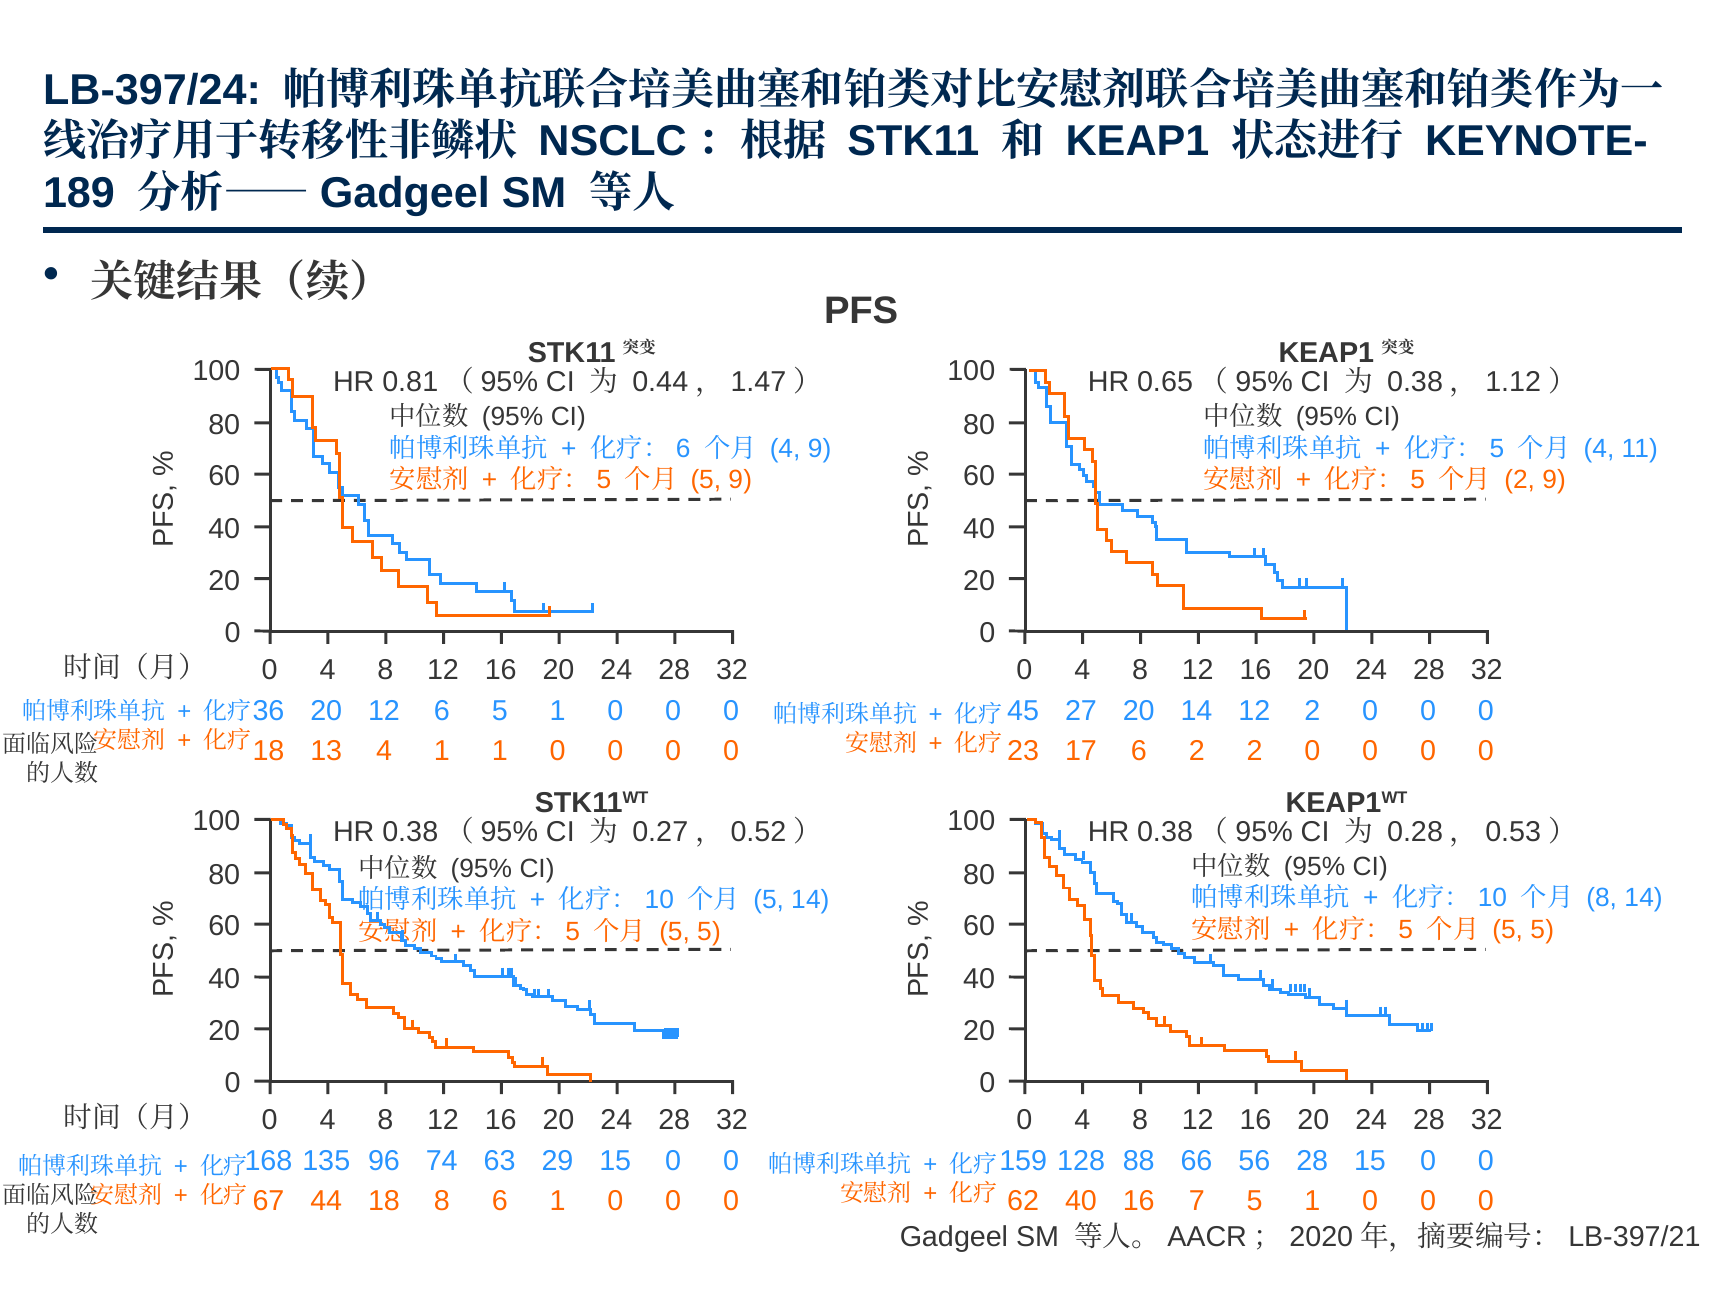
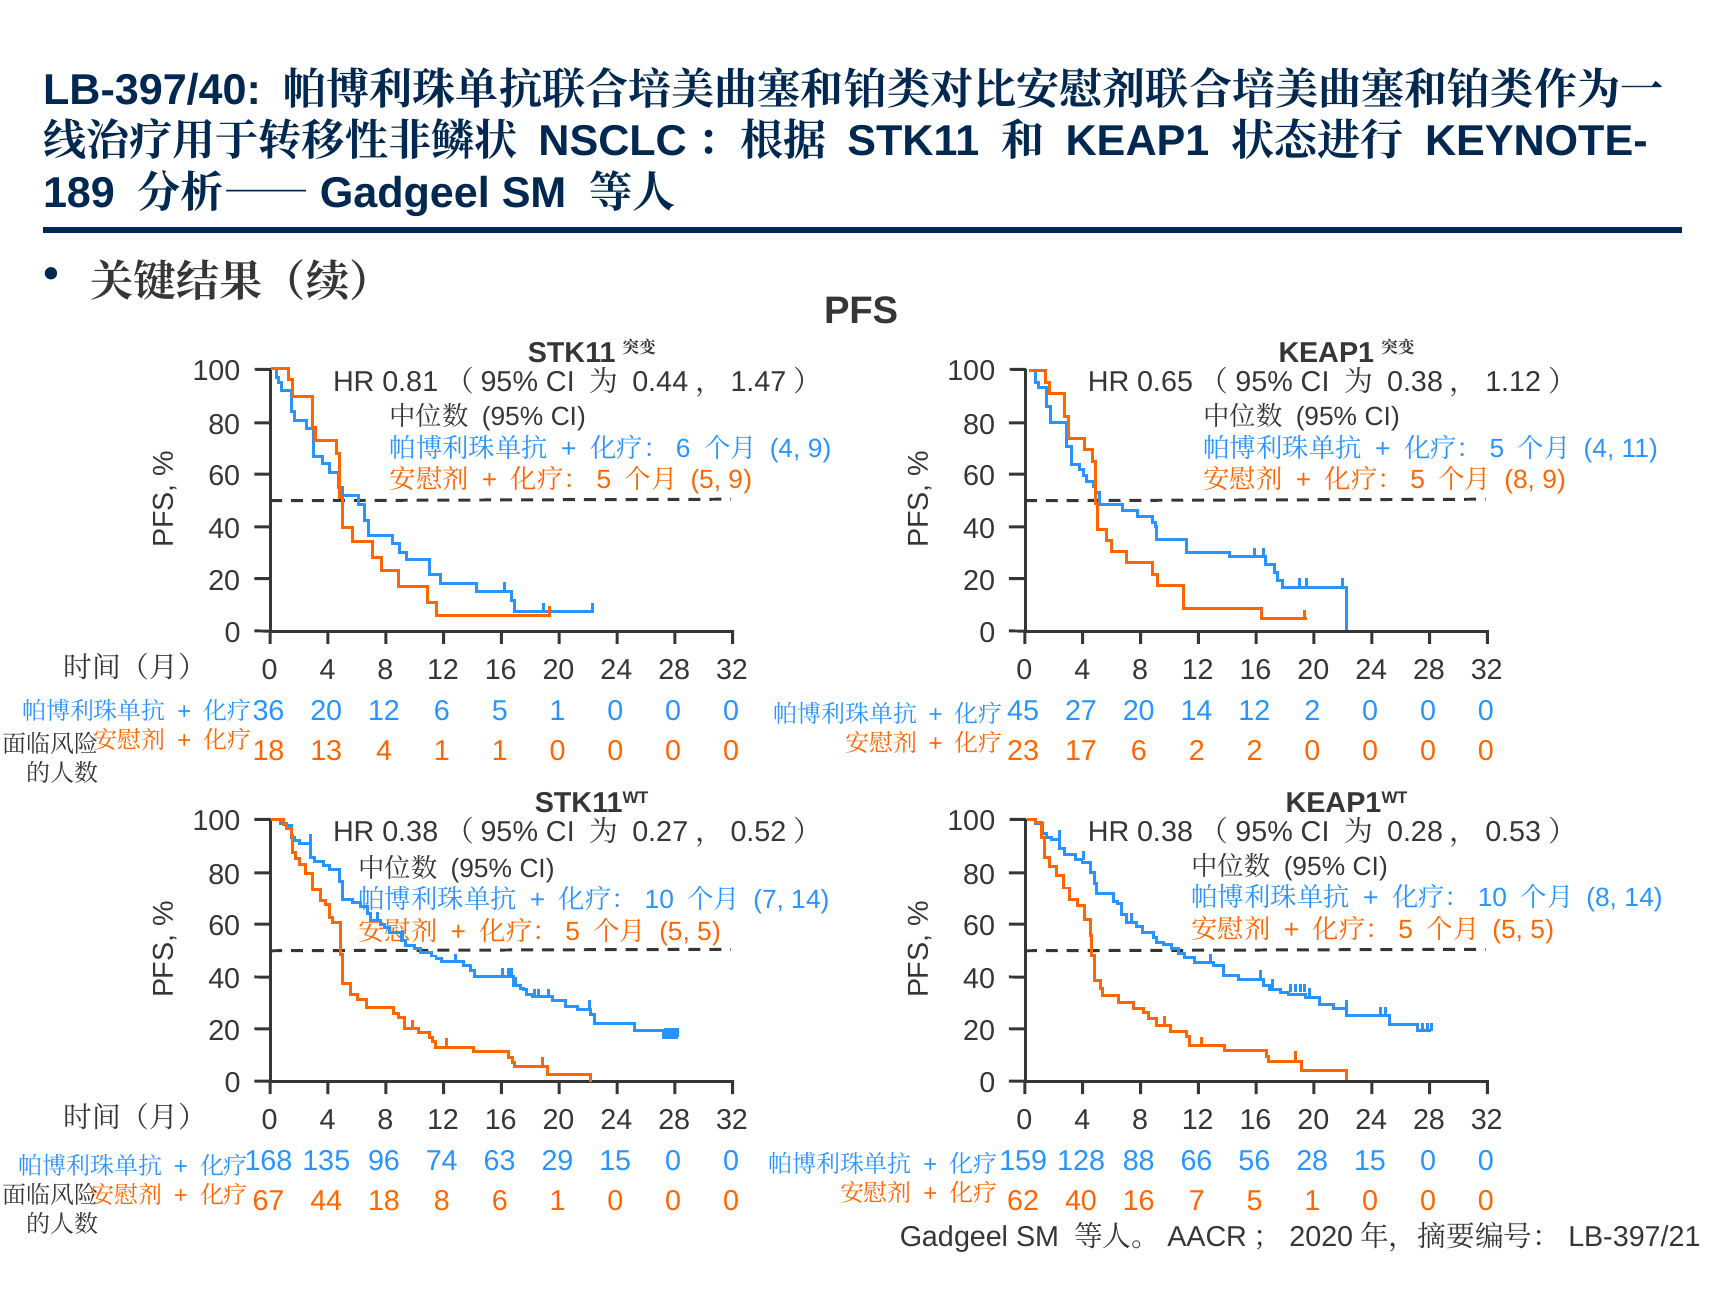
LB-397/24: LB-397/24 -> LB-397/40
2 at (1520, 480): 2 -> 8
5 at (769, 900): 5 -> 7
